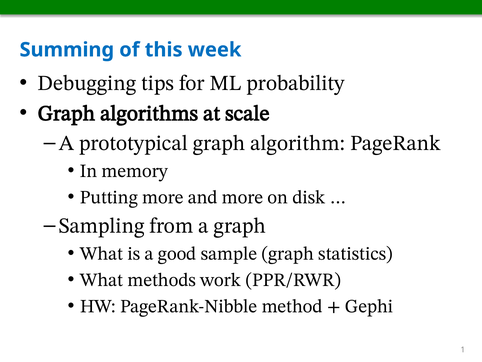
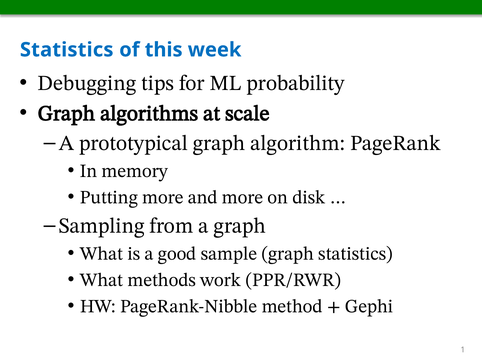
Summing at (67, 50): Summing -> Statistics
